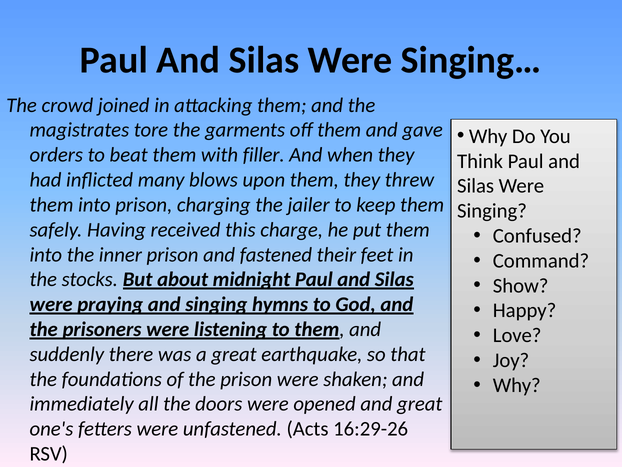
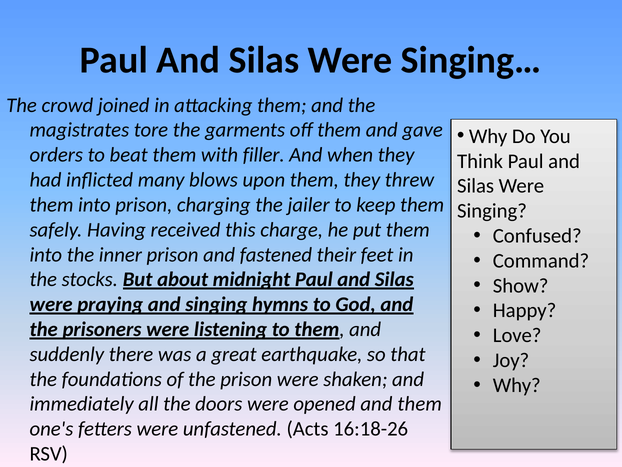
and great: great -> them
16:29-26: 16:29-26 -> 16:18-26
